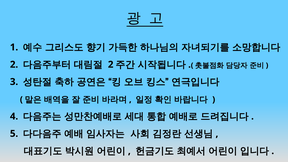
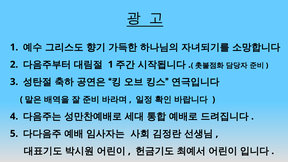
2 at (111, 65): 2 -> 1
